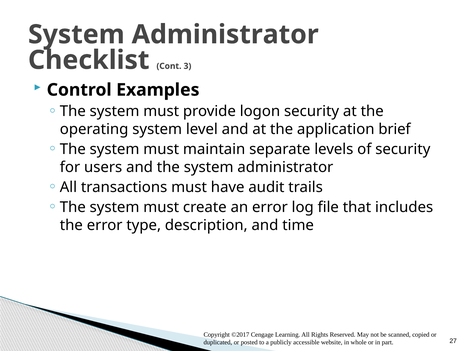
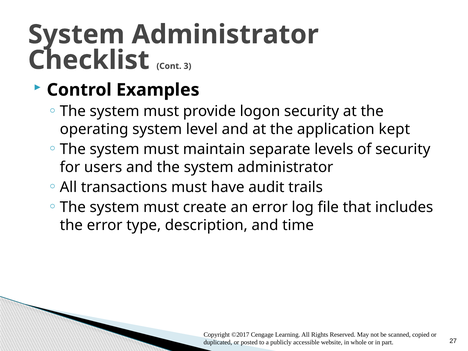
brief: brief -> kept
